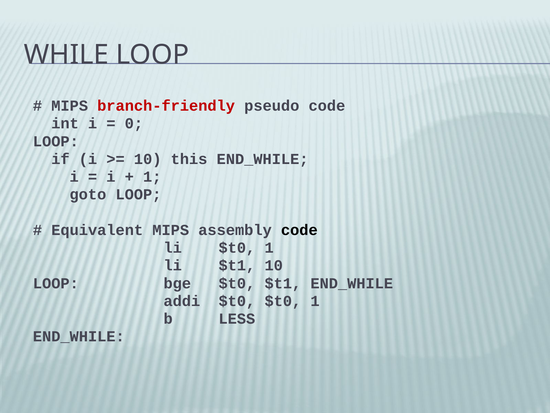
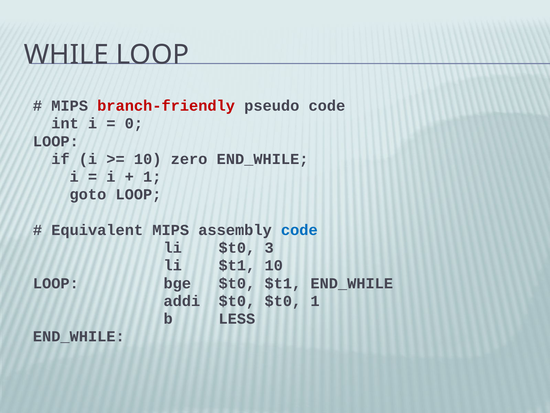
this: this -> zero
code at (299, 230) colour: black -> blue
li $t0 1: 1 -> 3
